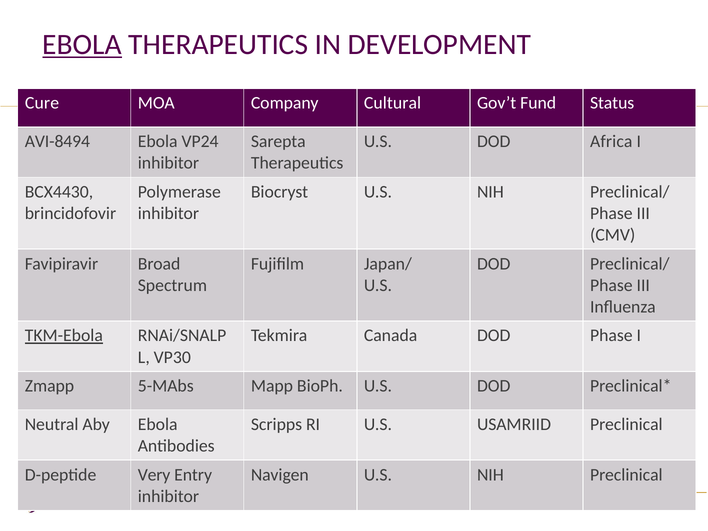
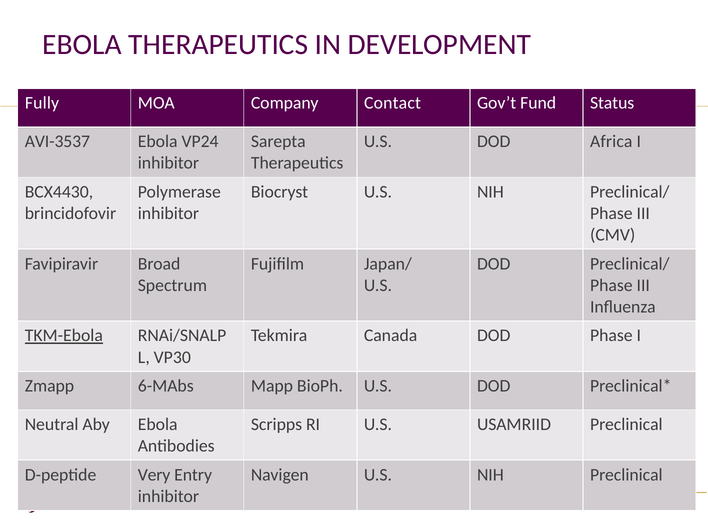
EBOLA at (82, 45) underline: present -> none
Cure: Cure -> Fully
Cultural: Cultural -> Contact
AVI-8494: AVI-8494 -> AVI-3537
5-MAbs: 5-MAbs -> 6-MAbs
